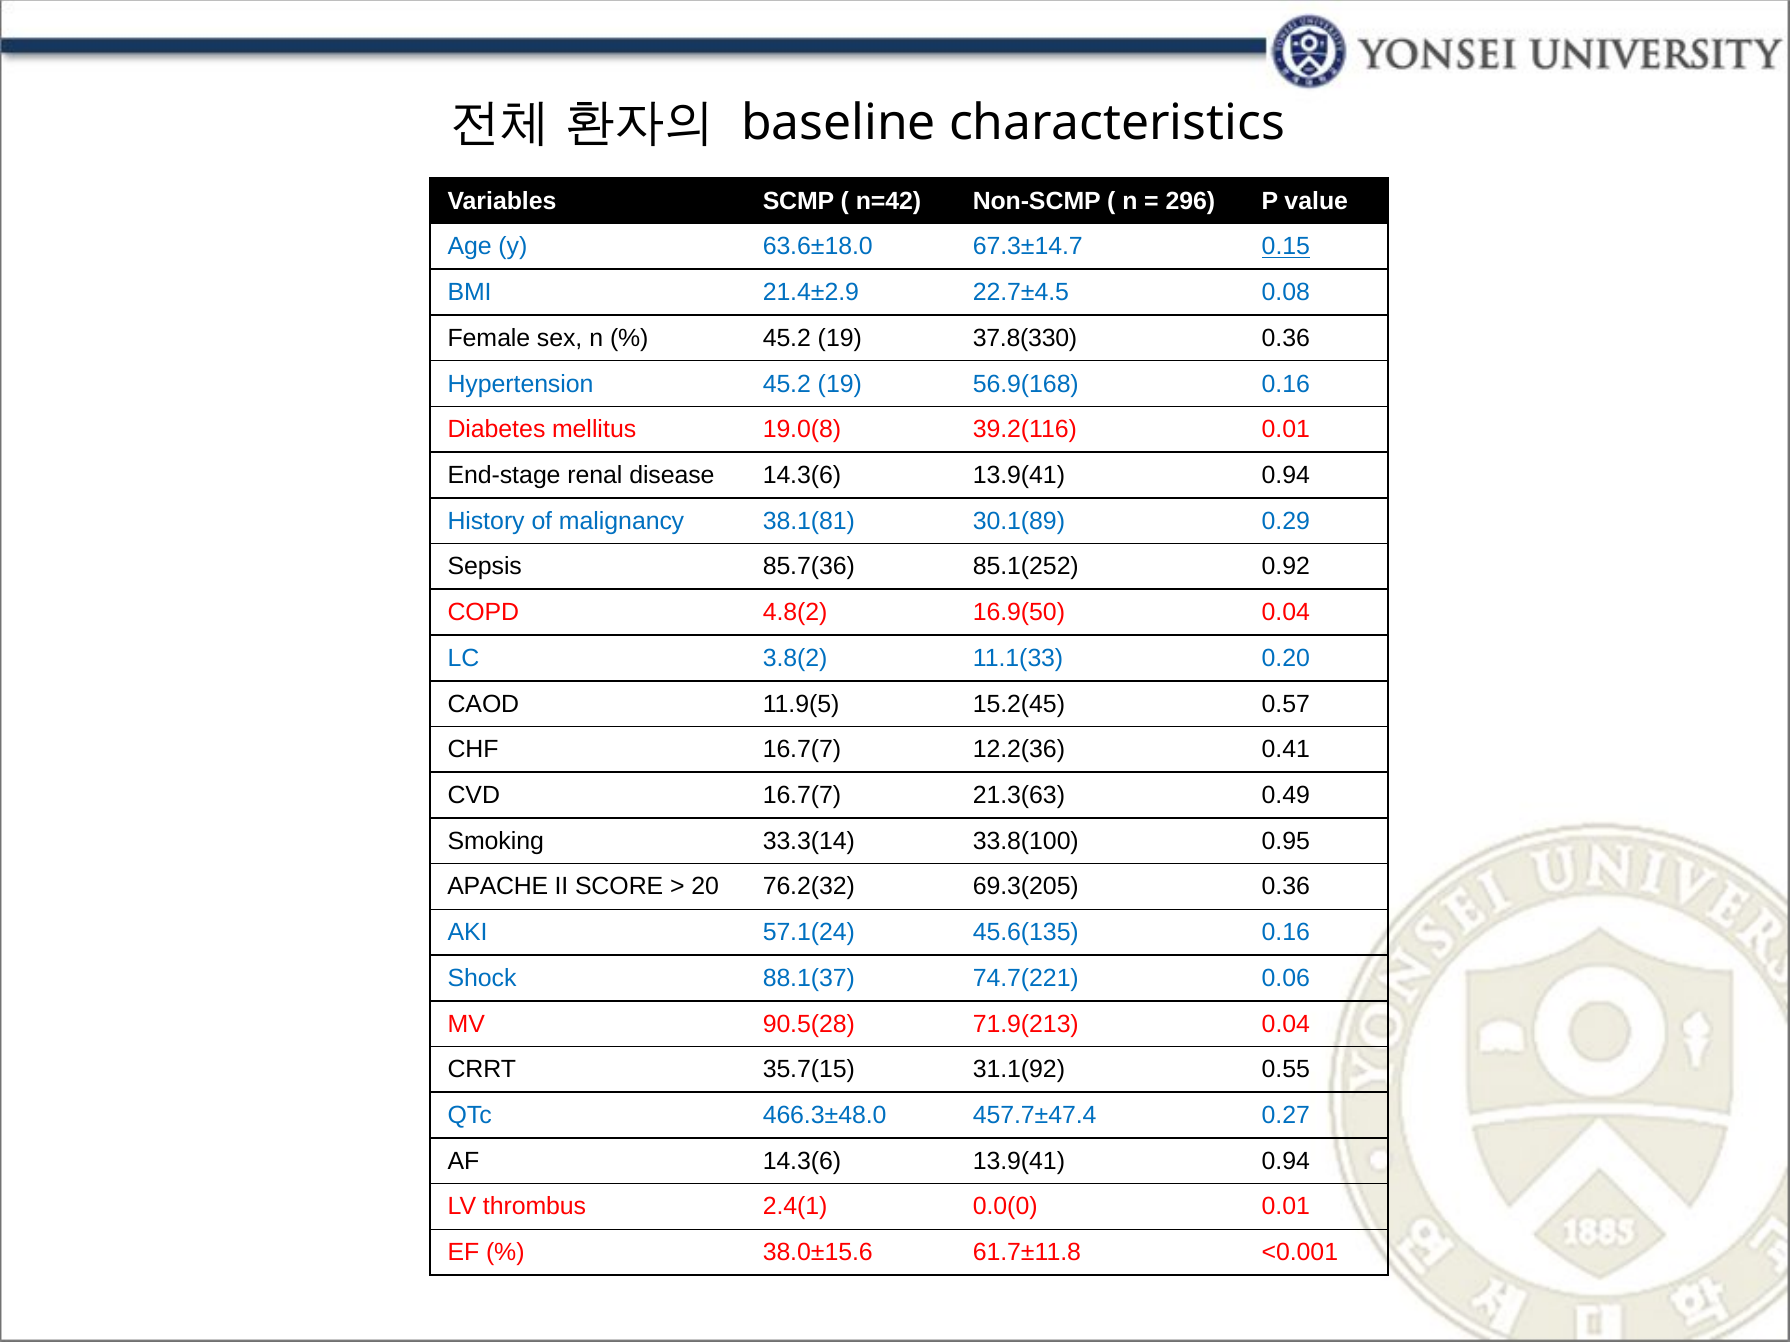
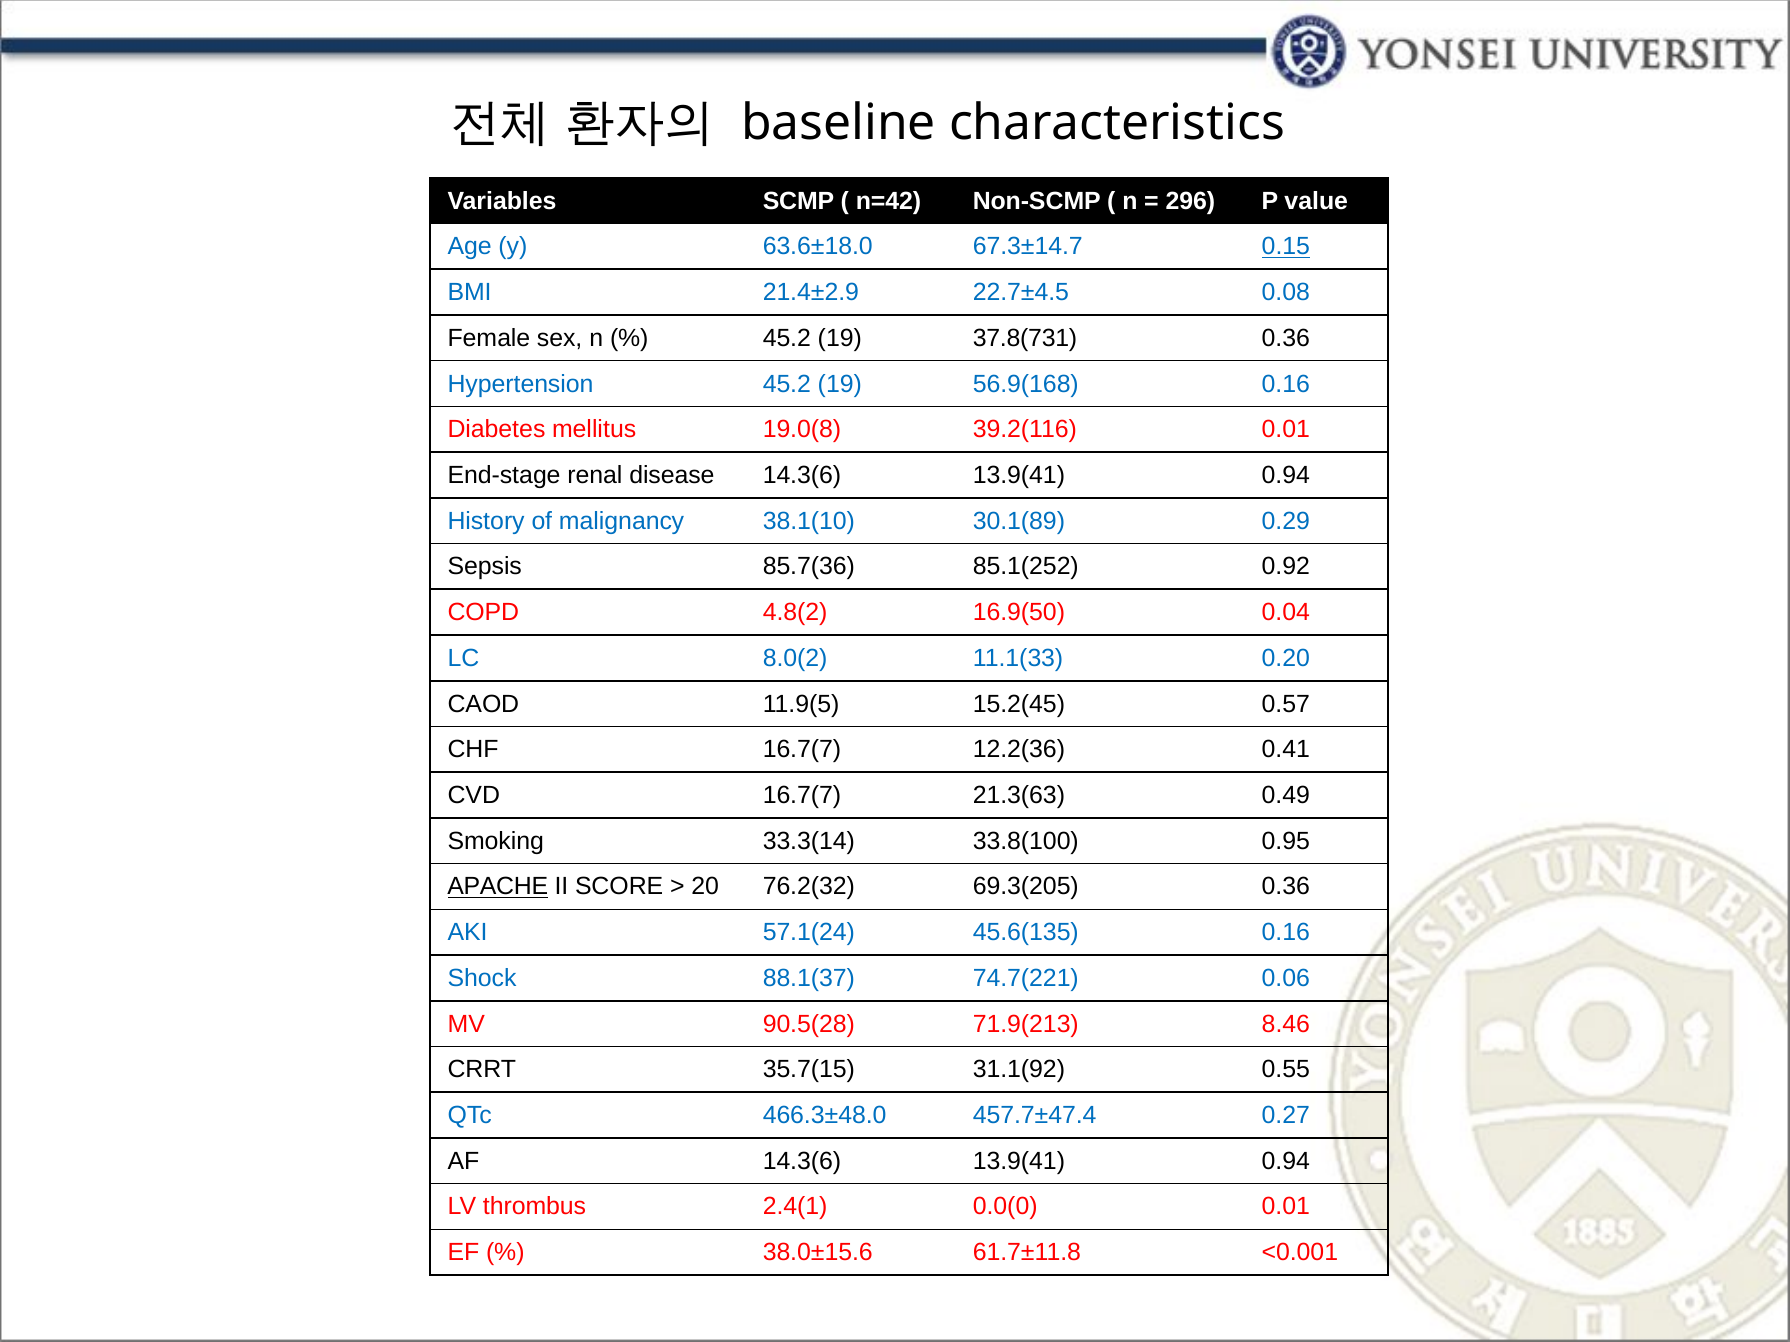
37.8(330: 37.8(330 -> 37.8(731
38.1(81: 38.1(81 -> 38.1(10
3.8(2: 3.8(2 -> 8.0(2
APACHE underline: none -> present
71.9(213 0.04: 0.04 -> 8.46
